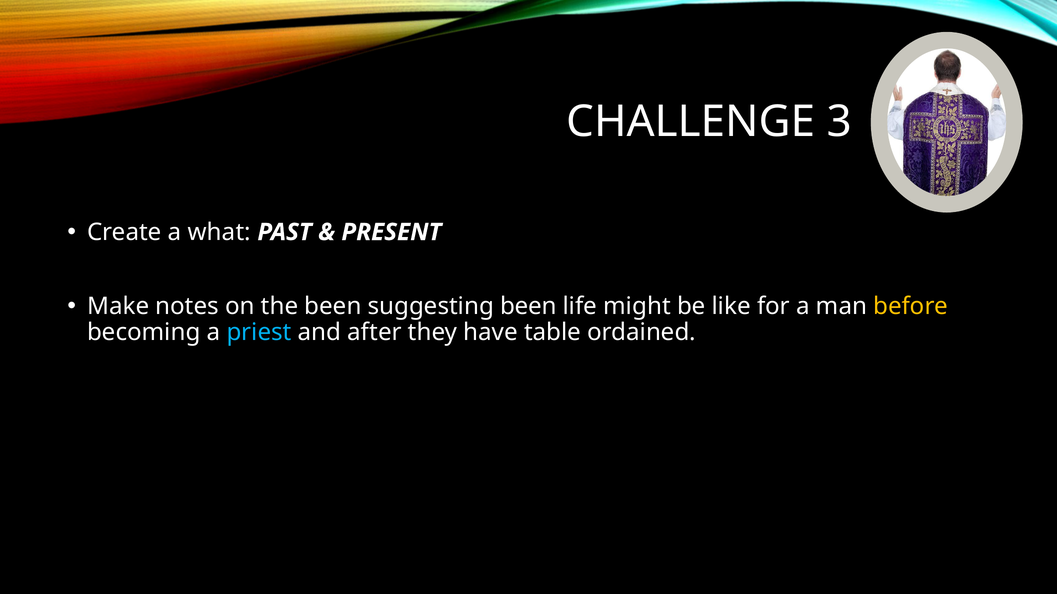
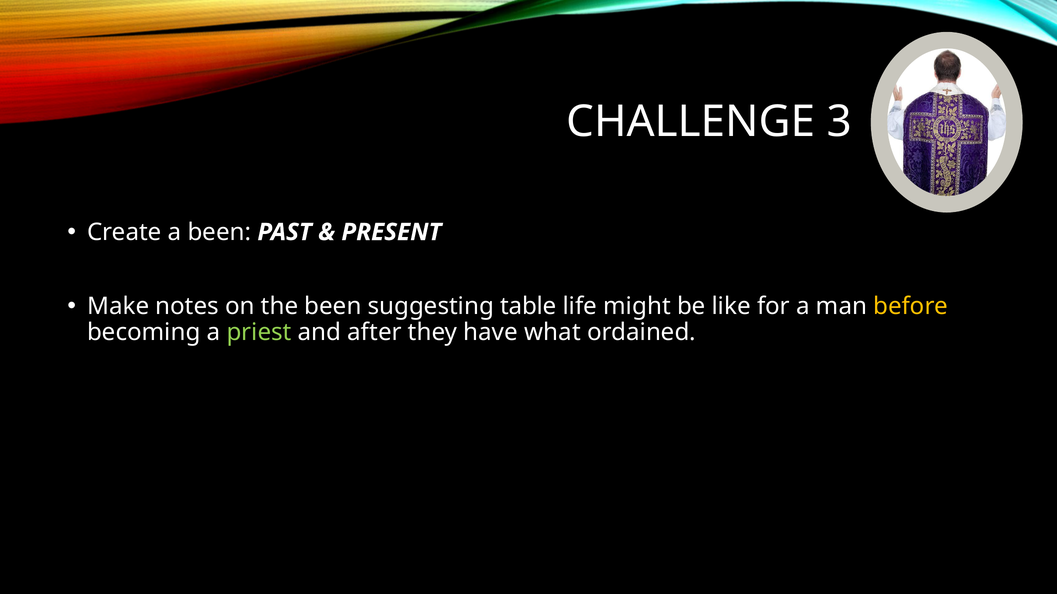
a what: what -> been
suggesting been: been -> table
priest colour: light blue -> light green
table: table -> what
